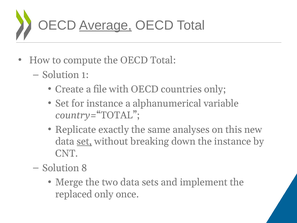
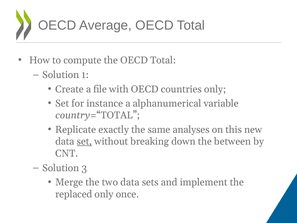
Average underline: present -> none
the instance: instance -> between
8: 8 -> 3
